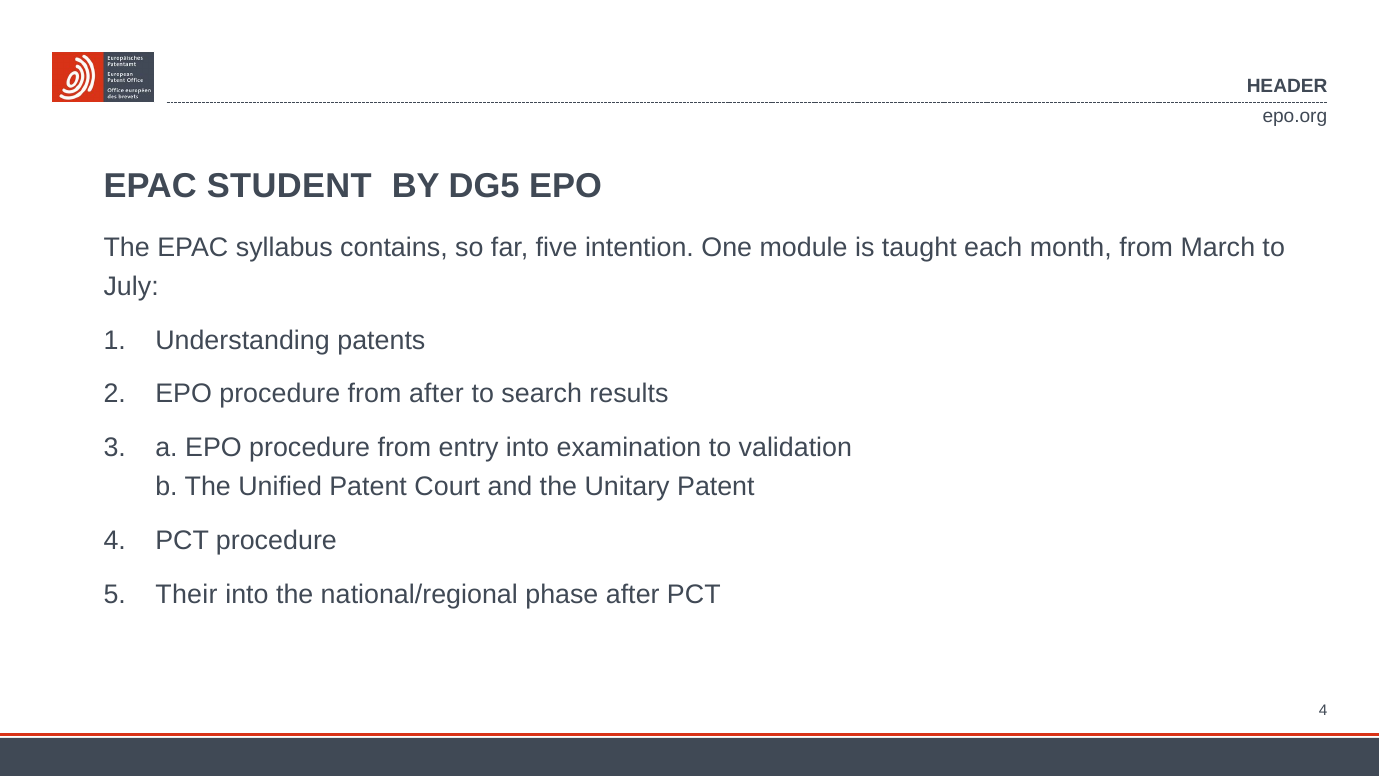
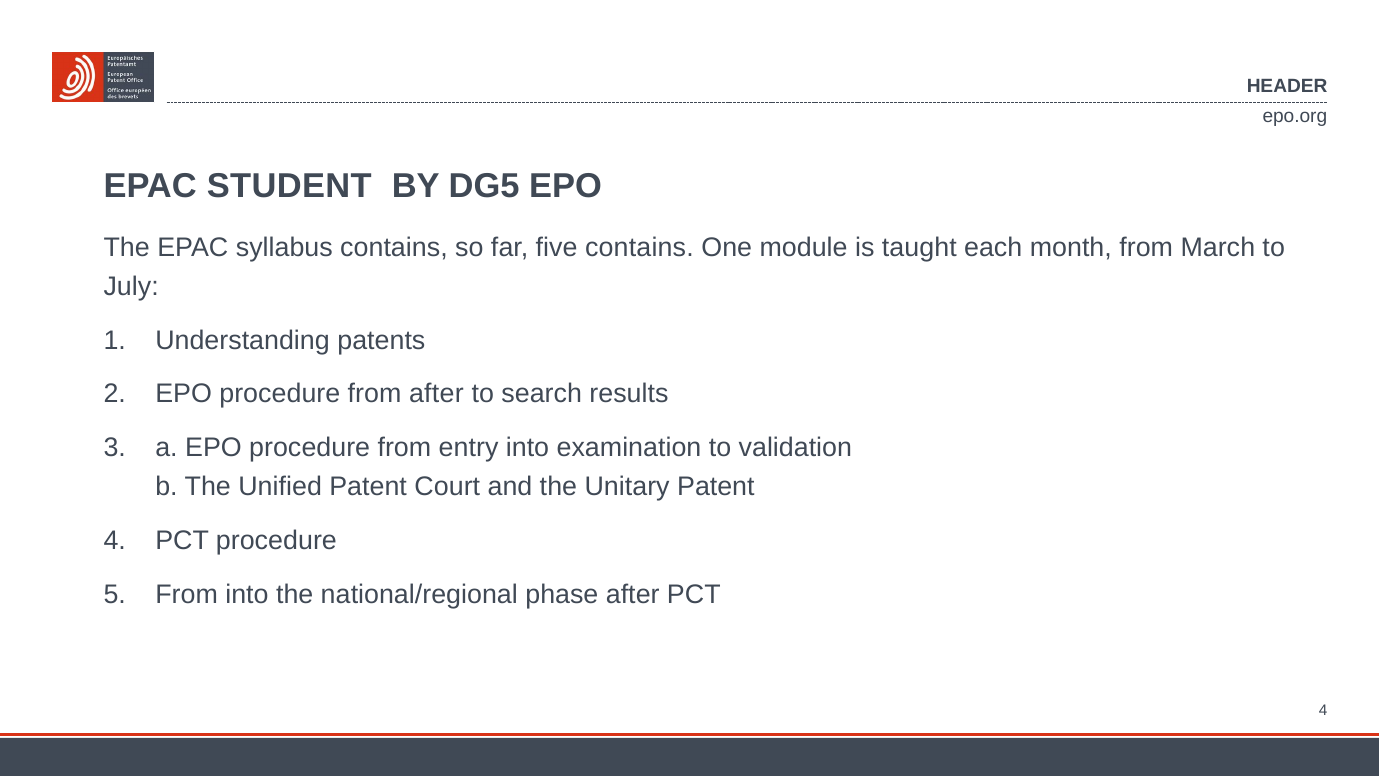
five intention: intention -> contains
Their at (186, 594): Their -> From
